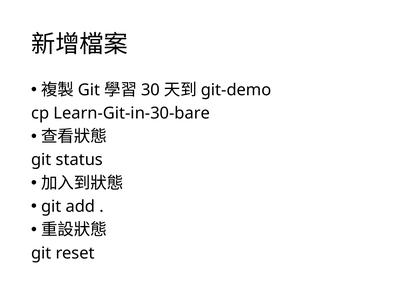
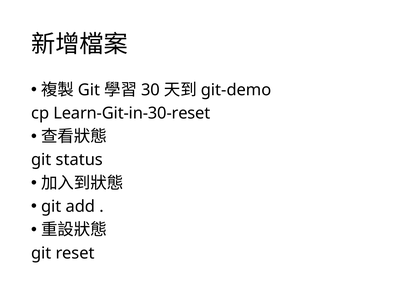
Learn-Git-in-30-bare: Learn-Git-in-30-bare -> Learn-Git-in-30-reset
